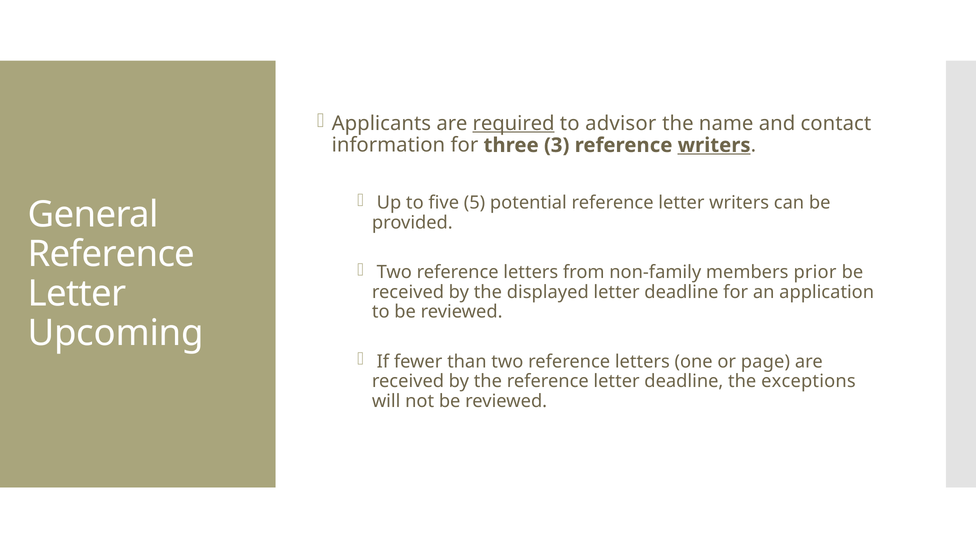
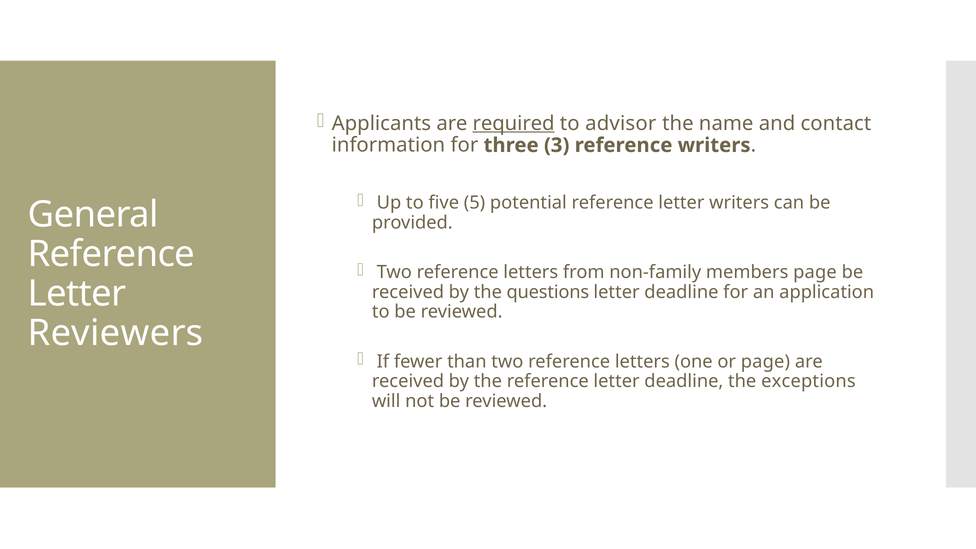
writers at (714, 145) underline: present -> none
members prior: prior -> page
displayed: displayed -> questions
Upcoming: Upcoming -> Reviewers
